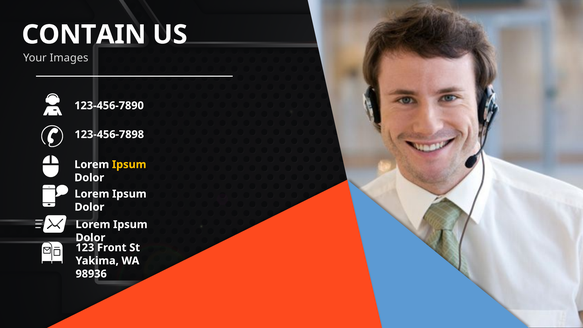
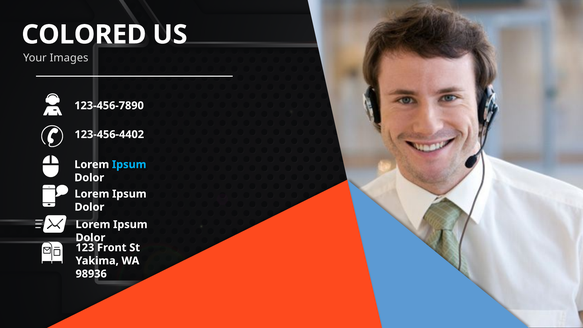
CONTAIN: CONTAIN -> COLORED
123-456-7898: 123-456-7898 -> 123-456-4402
Ipsum at (129, 164) colour: yellow -> light blue
